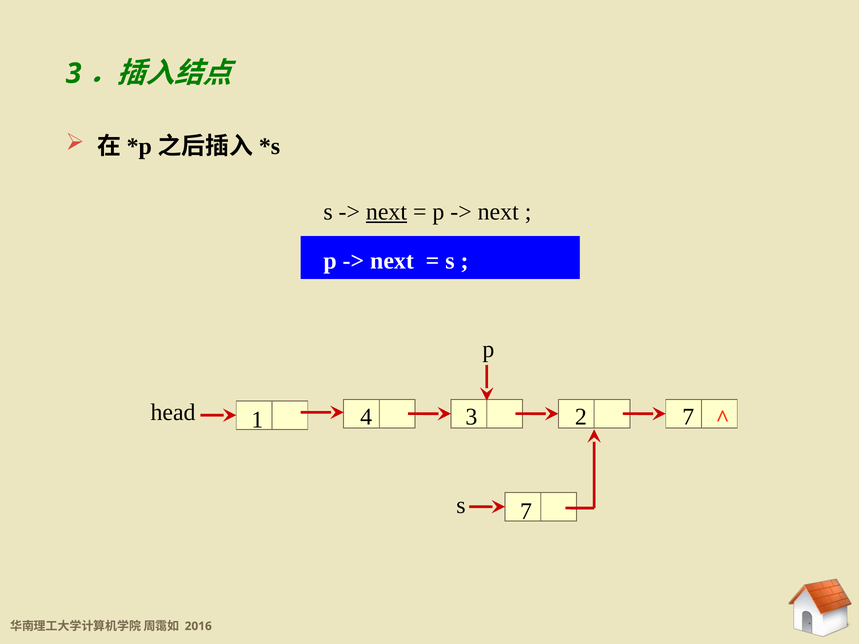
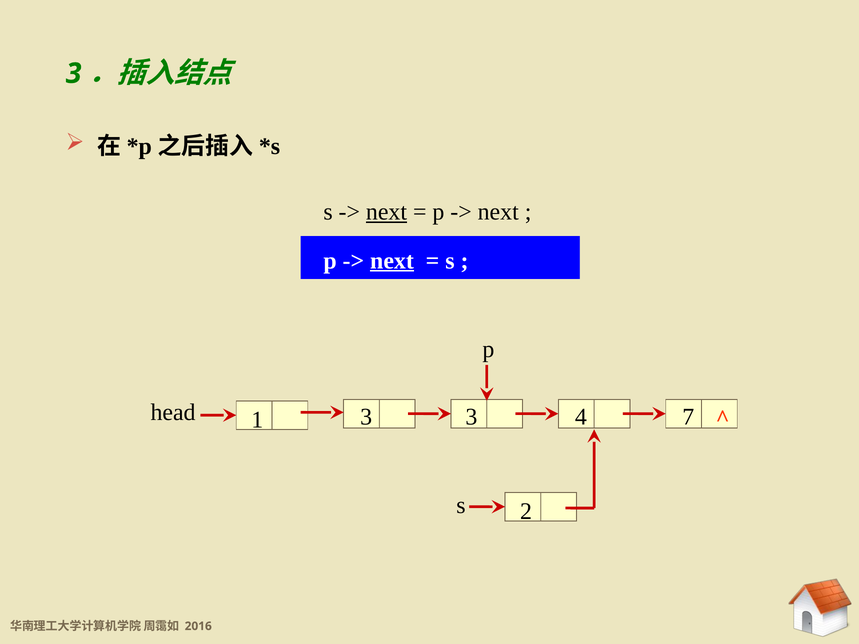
next at (392, 261) underline: none -> present
2: 2 -> 4
1 4: 4 -> 3
s 7: 7 -> 2
